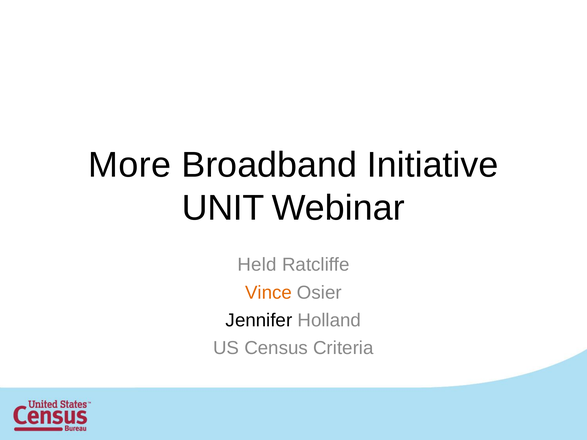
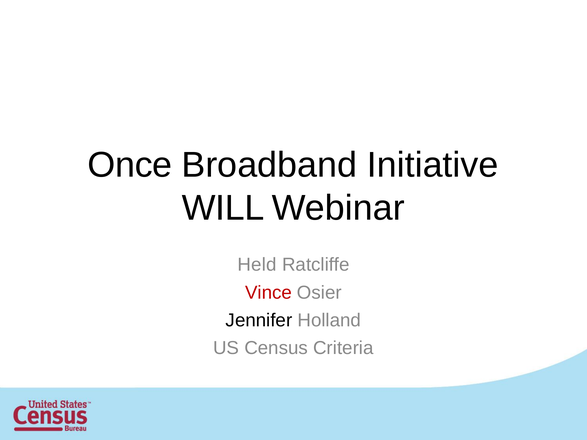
More: More -> Once
UNIT: UNIT -> WILL
Vince colour: orange -> red
